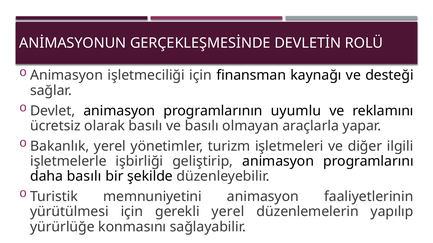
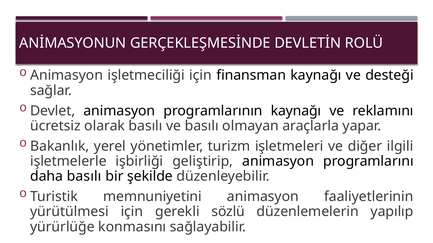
programlarının uyumlu: uyumlu -> kaynağı
gerekli yerel: yerel -> sözlü
